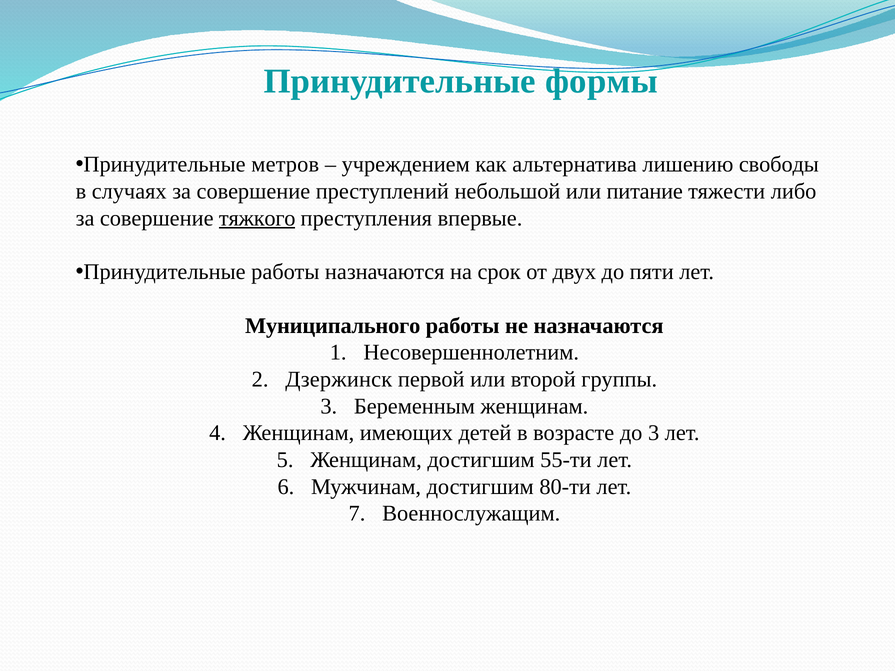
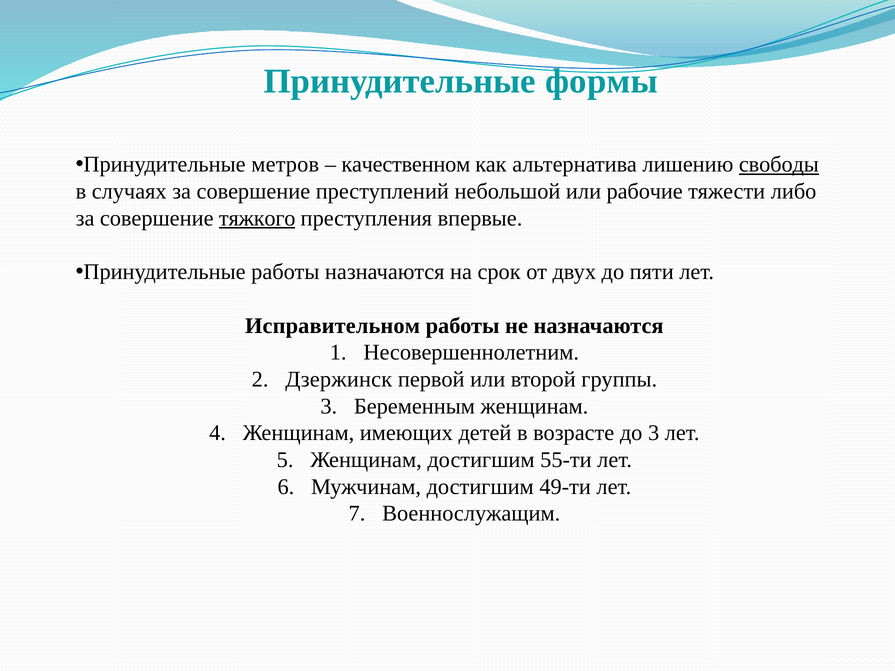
учреждением: учреждением -> качественном
свободы underline: none -> present
питание: питание -> рабочие
Муниципального: Муниципального -> Исправительном
80-ти: 80-ти -> 49-ти
